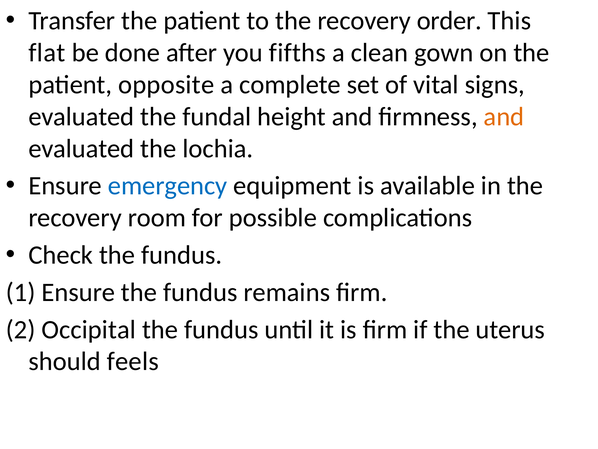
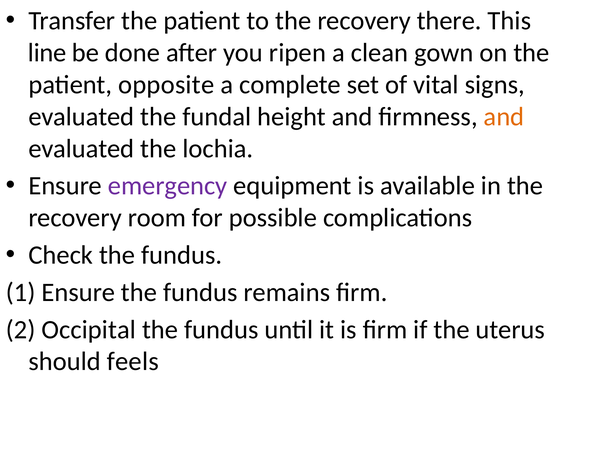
order: order -> there
flat: flat -> line
fifths: fifths -> ripen
emergency colour: blue -> purple
